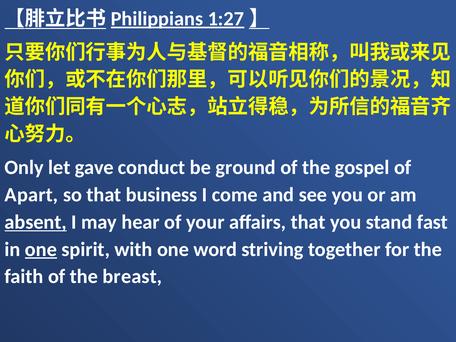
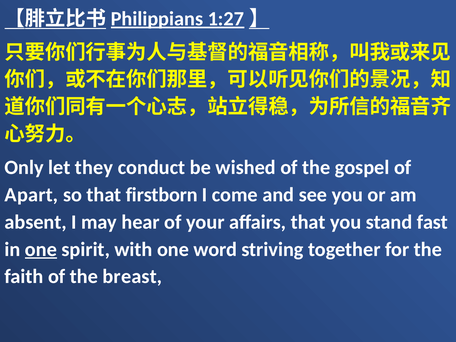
gave: gave -> they
ground: ground -> wished
business: business -> firstborn
absent underline: present -> none
